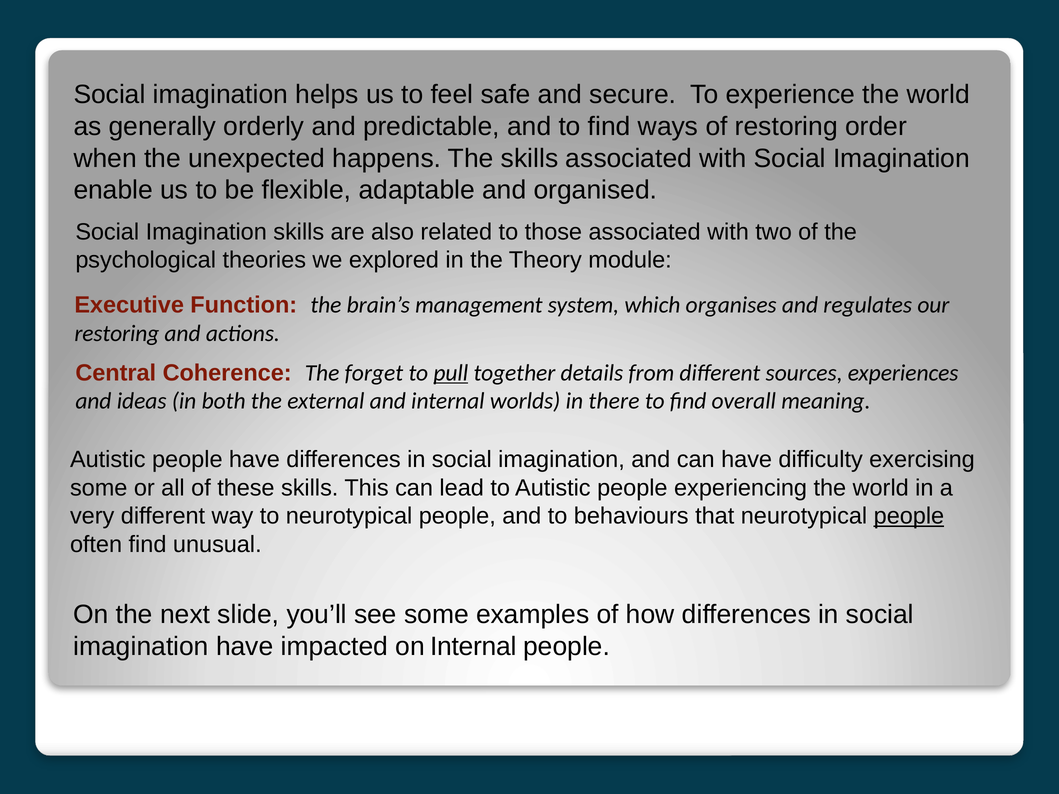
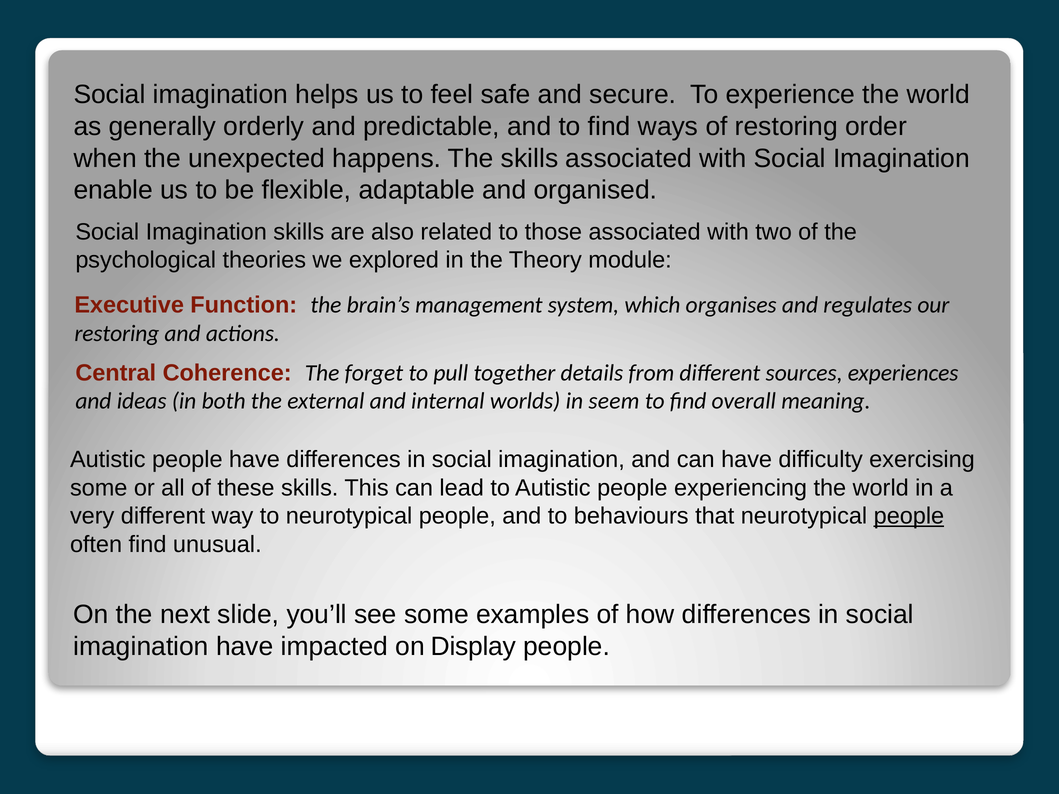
pull underline: present -> none
there: there -> seem
on Internal: Internal -> Display
